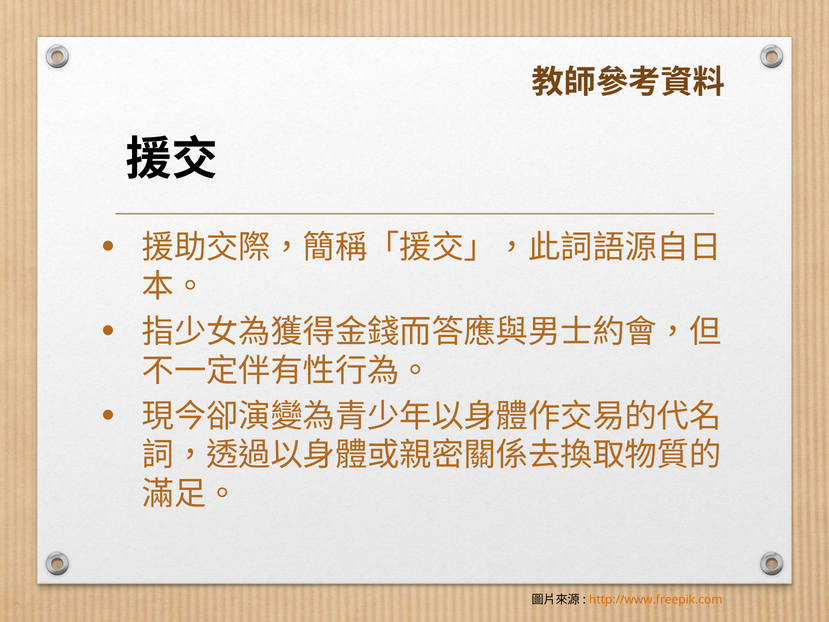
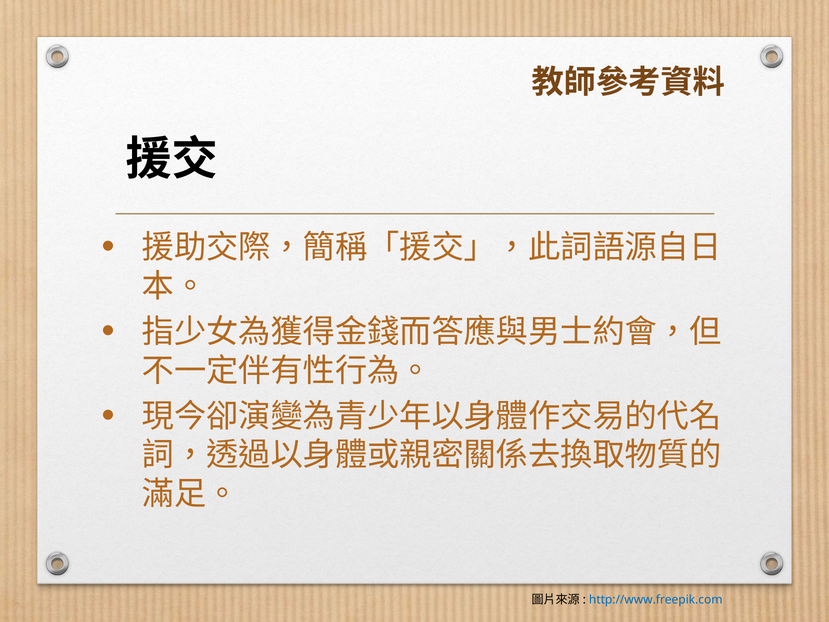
http://www.freepik.com colour: orange -> blue
